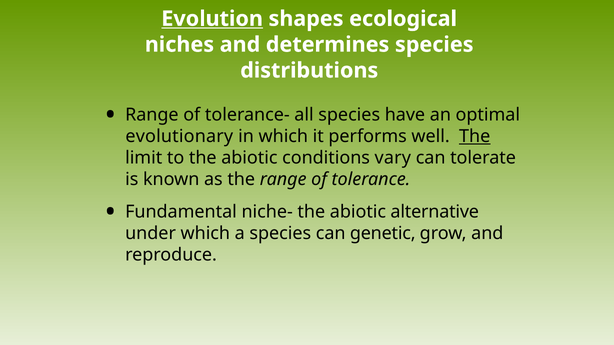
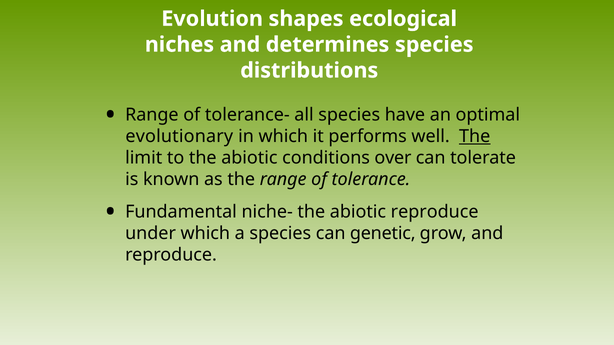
Evolution underline: present -> none
vary: vary -> over
abiotic alternative: alternative -> reproduce
